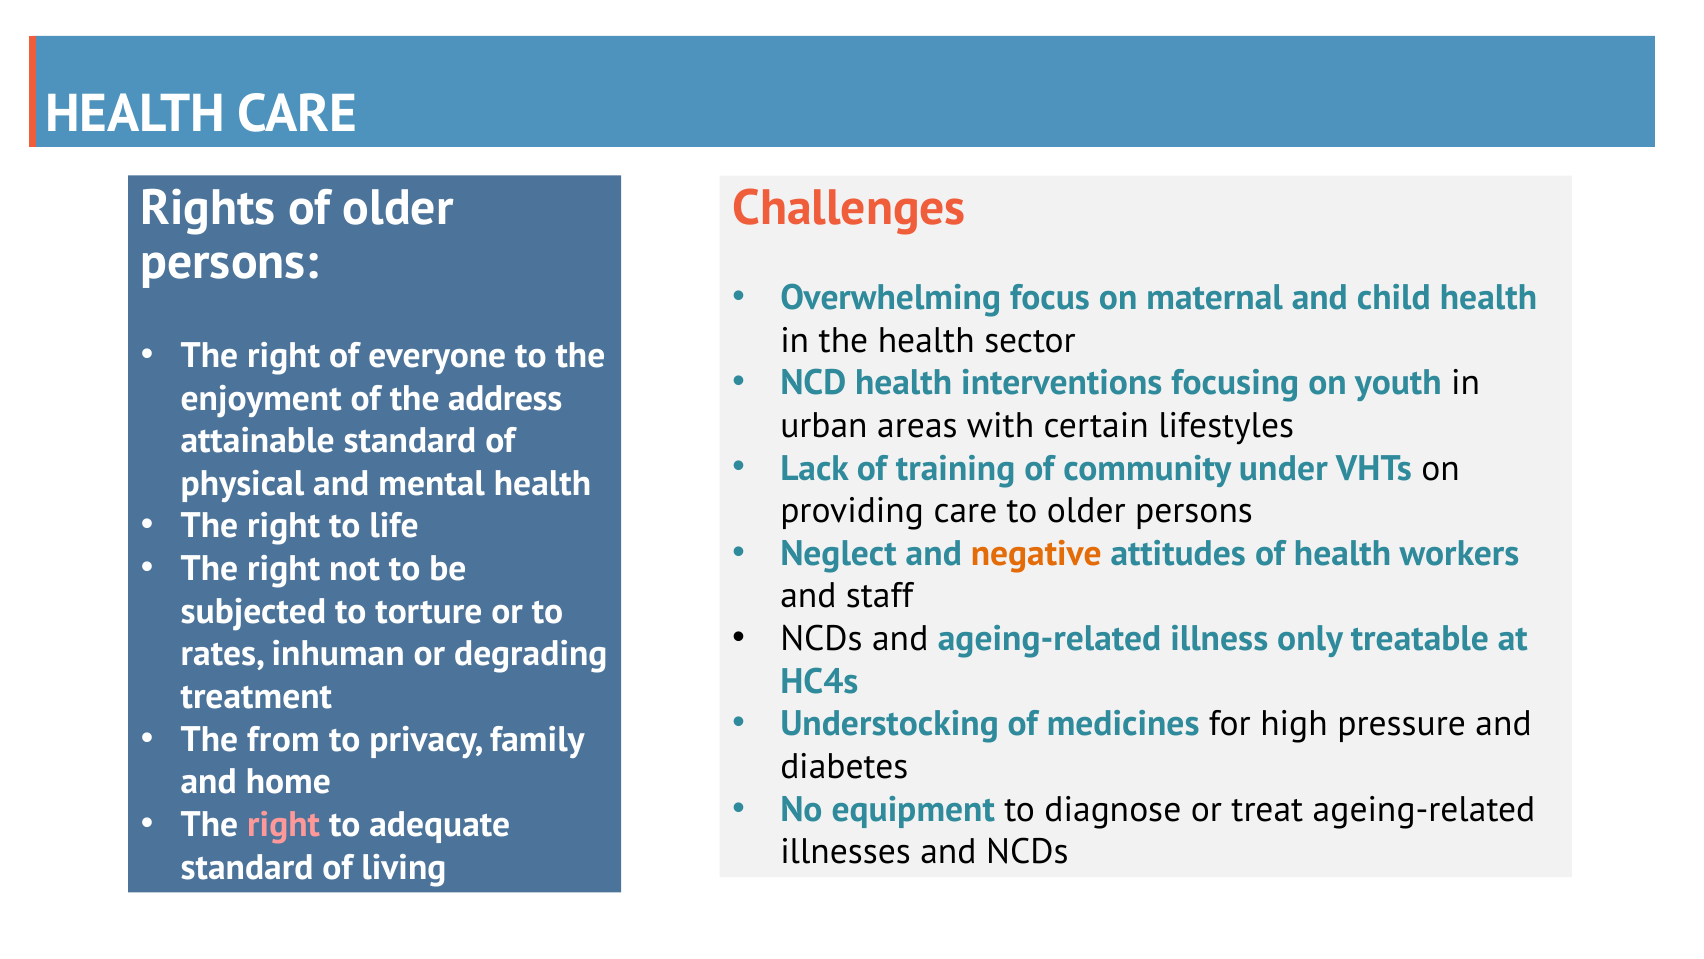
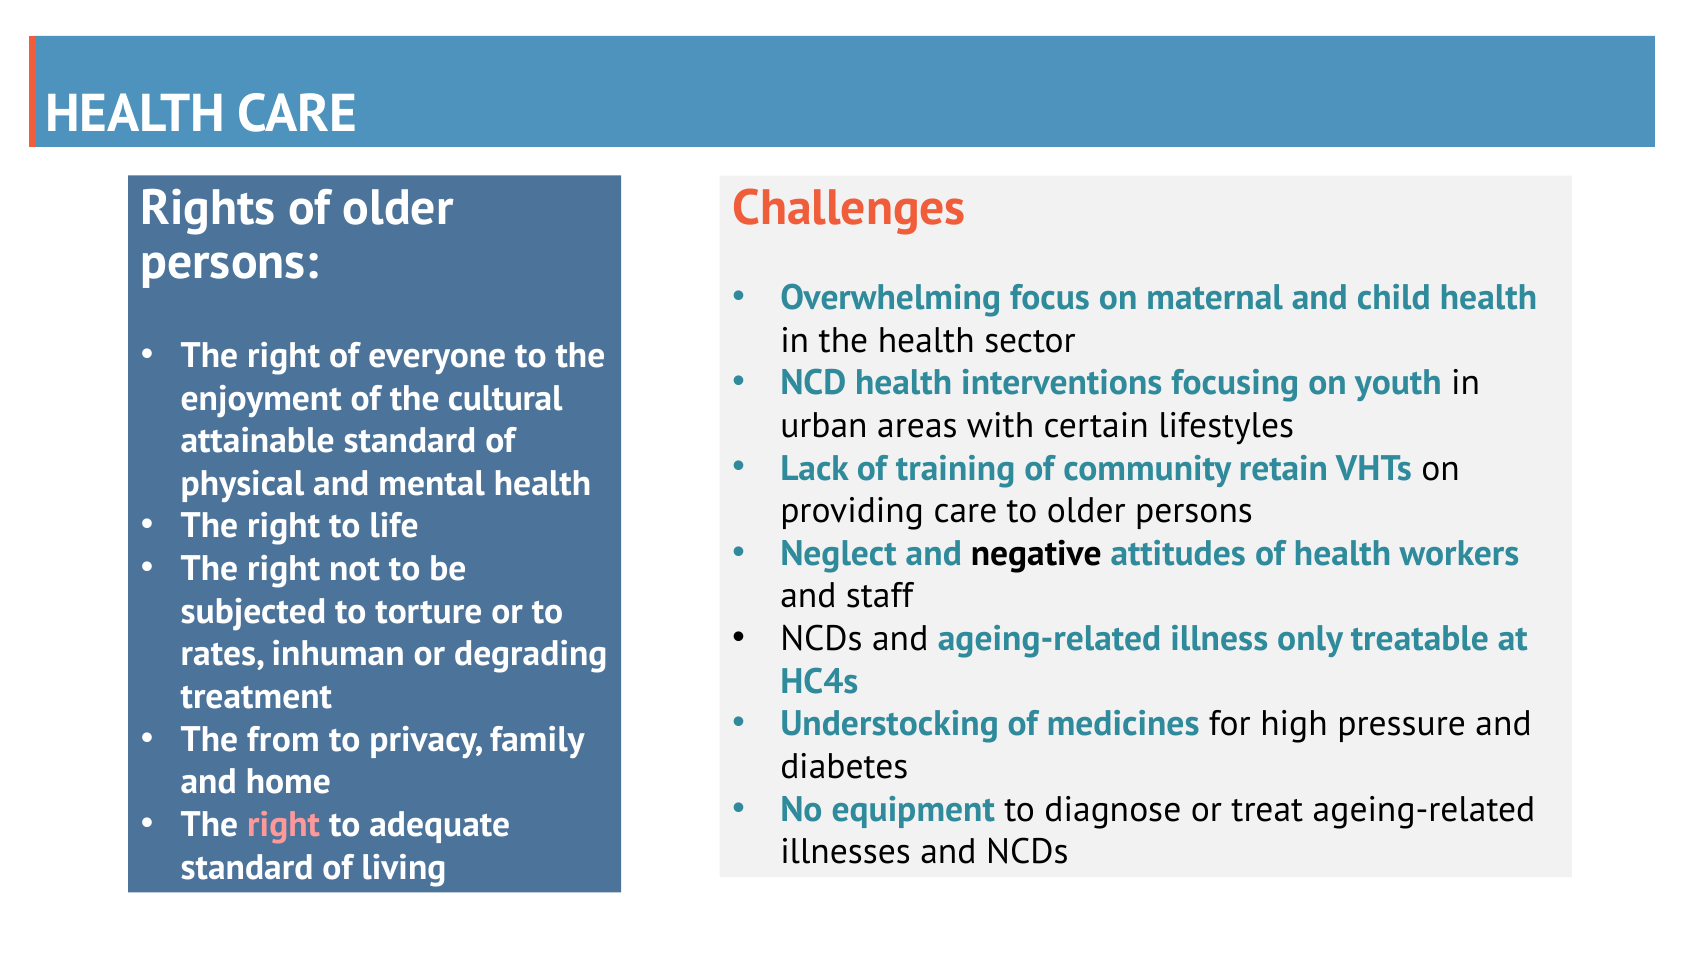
address: address -> cultural
under: under -> retain
negative colour: orange -> black
